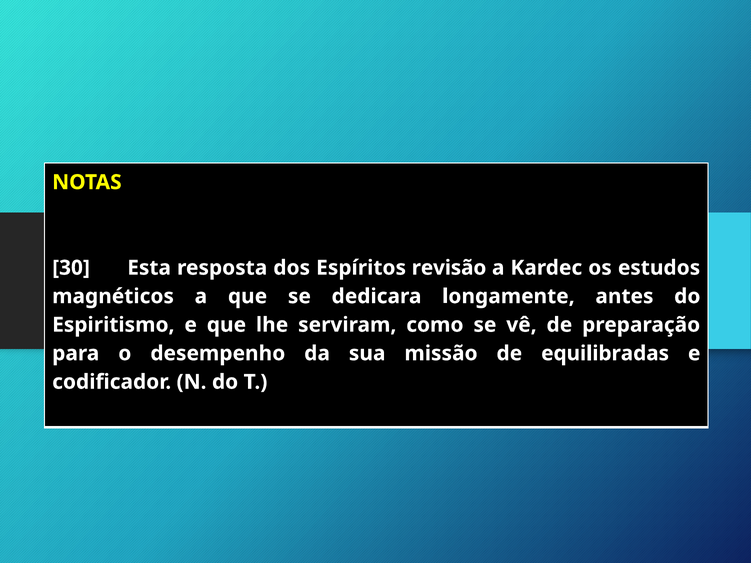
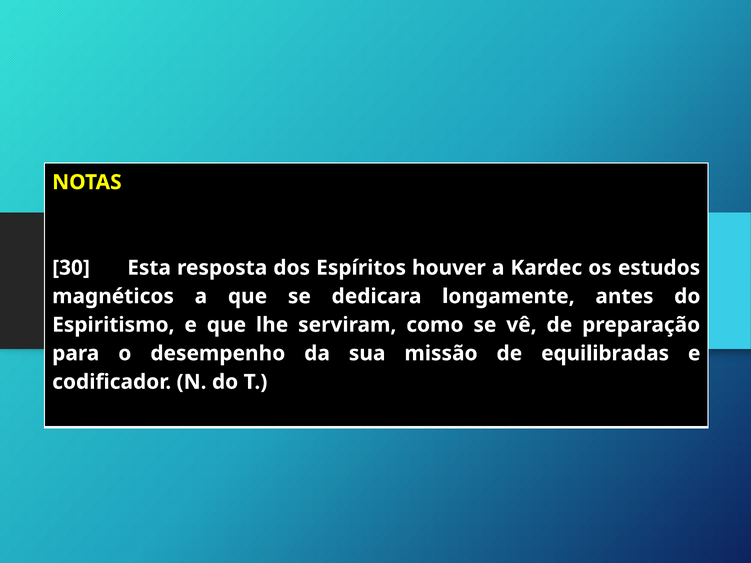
revisão: revisão -> houver
